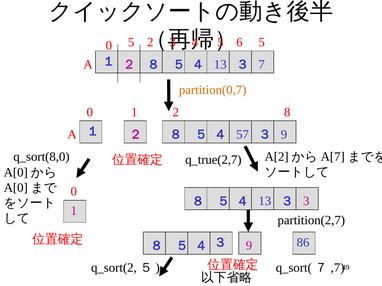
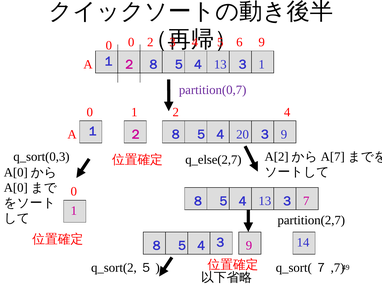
5 at (131, 42): 5 -> 0
5 at (262, 42): 5 -> 9
13 7: 7 -> 1
partition(0,7 colour: orange -> purple
2 8: 8 -> 4
57: 57 -> 20
q_sort(8,0: q_sort(8,0 -> q_sort(0,3
q_true(2,7: q_true(2,7 -> q_else(2,7
13 3: 3 -> 7
86: 86 -> 14
